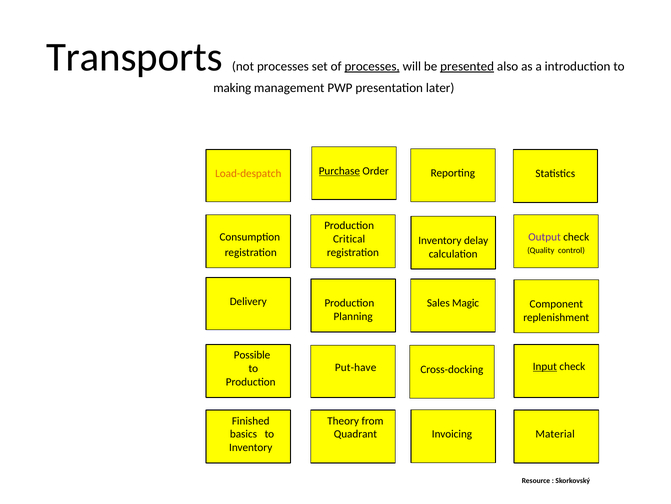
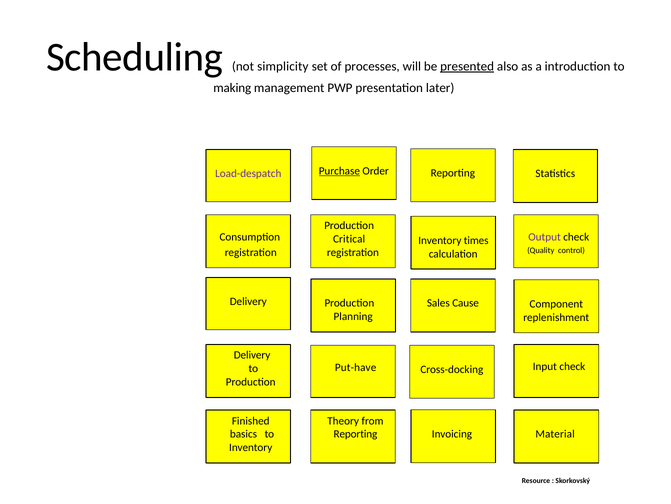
Transports: Transports -> Scheduling
not processes: processes -> simplicity
processes at (372, 66) underline: present -> none
Load-despatch colour: orange -> purple
delay: delay -> times
Magic: Magic -> Cause
Possible at (252, 355): Possible -> Delivery
Input underline: present -> none
Quadrant at (355, 434): Quadrant -> Reporting
